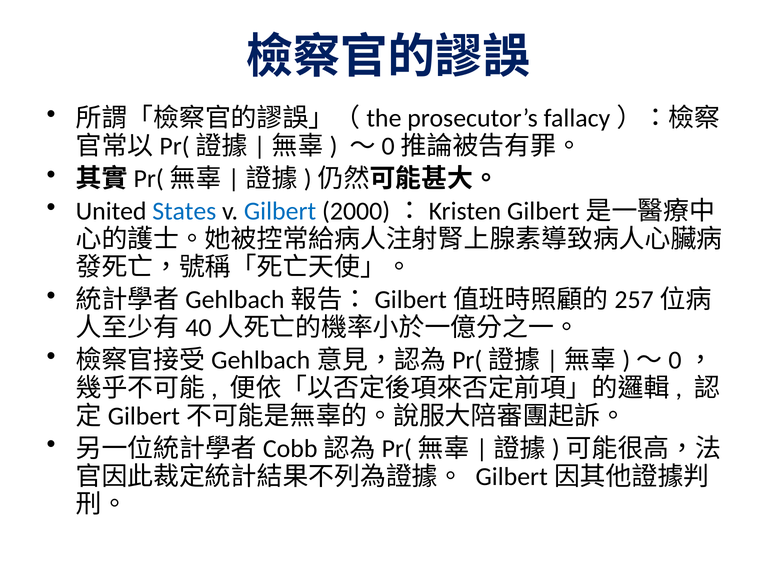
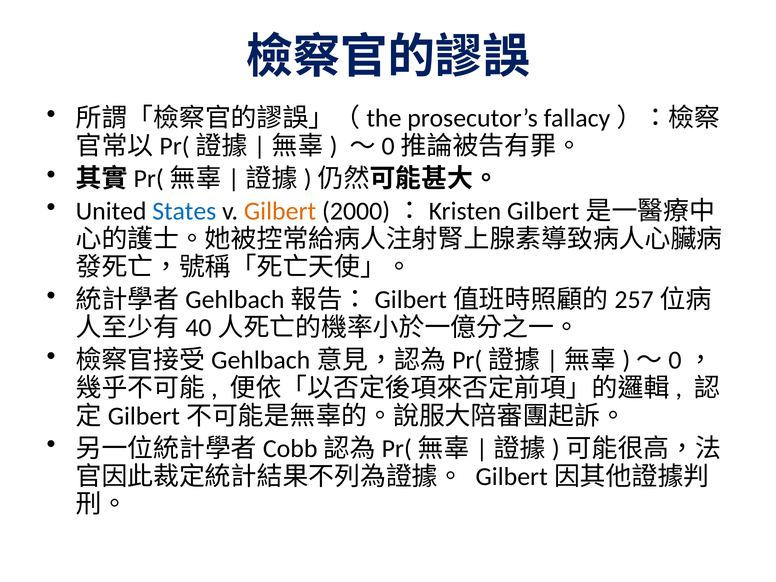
Gilbert colour: blue -> orange
